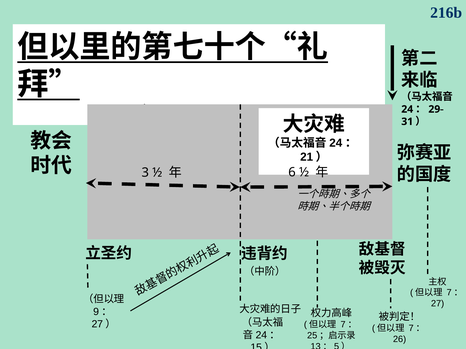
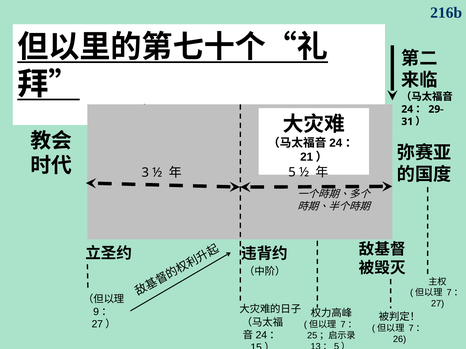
6: 6 -> 5
